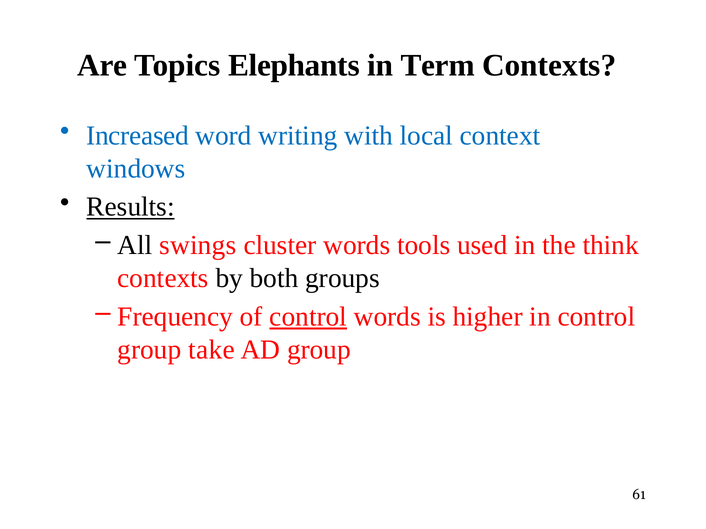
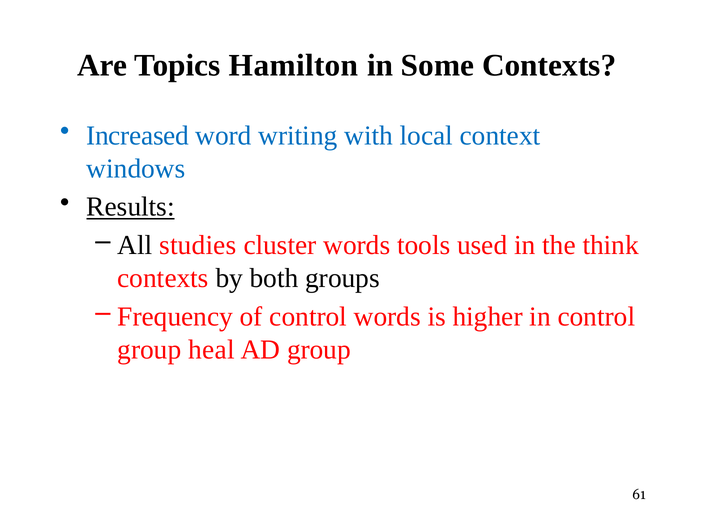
Elephants: Elephants -> Hamilton
Term: Term -> Some
swings: swings -> studies
control at (308, 317) underline: present -> none
take: take -> heal
